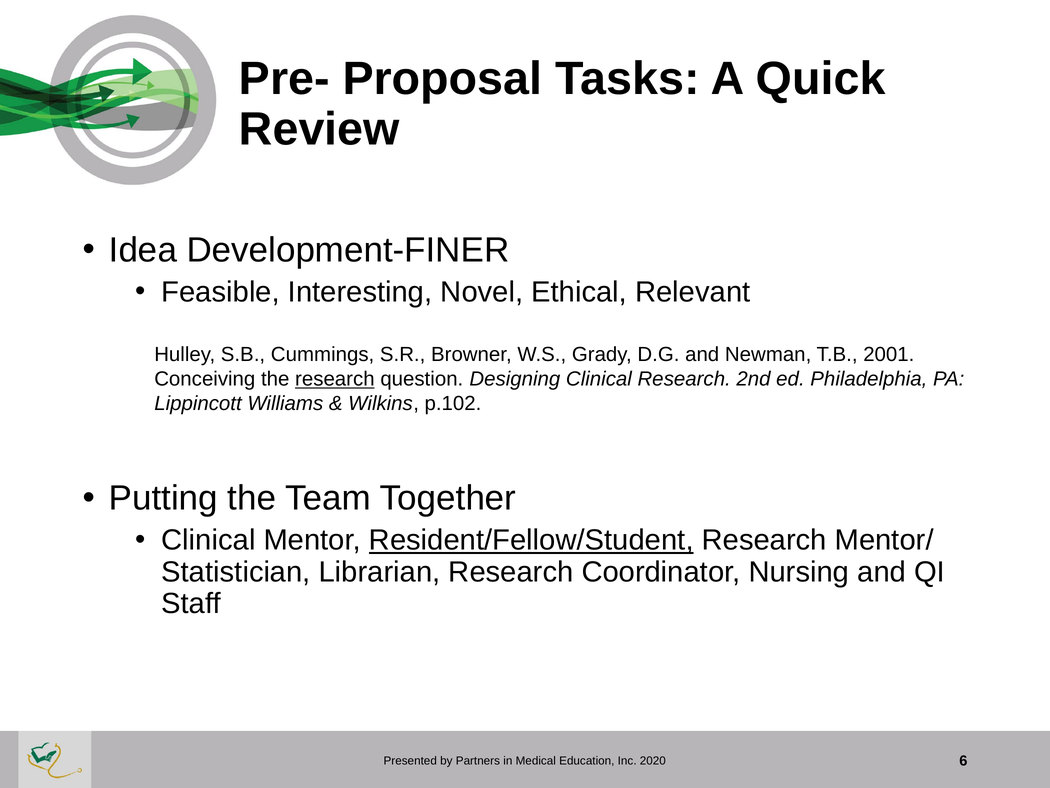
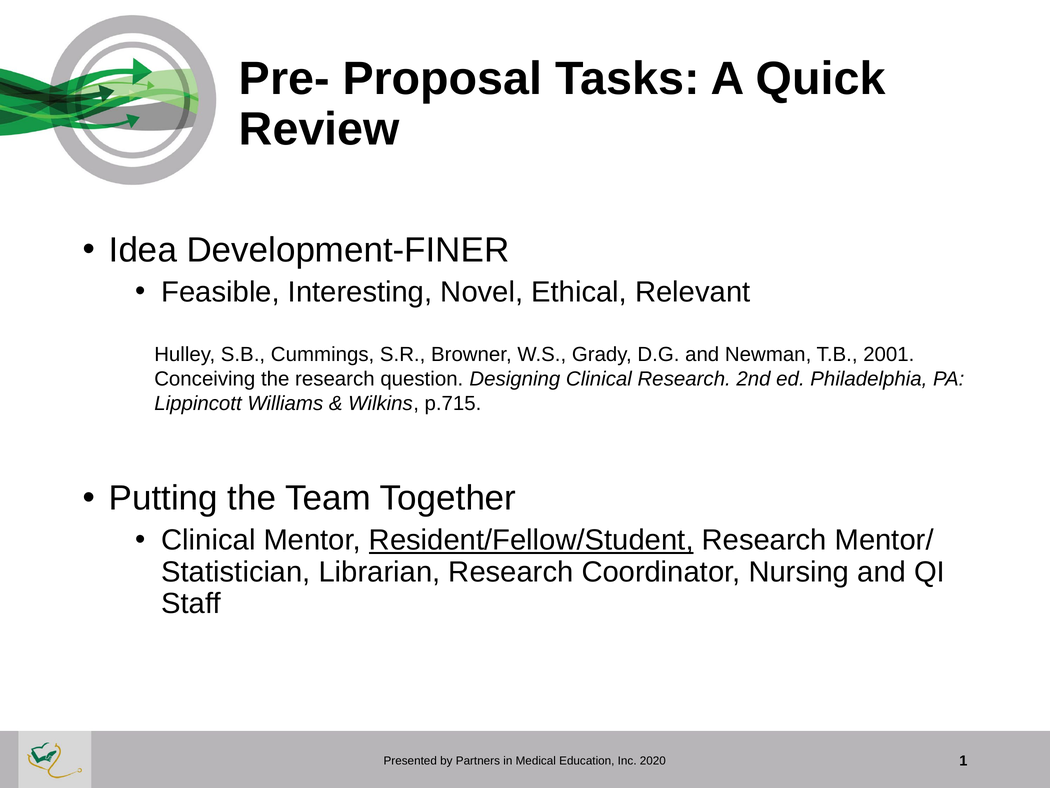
research at (335, 379) underline: present -> none
p.102: p.102 -> p.715
6: 6 -> 1
